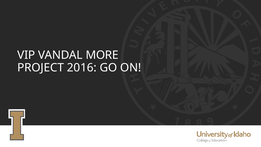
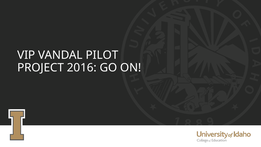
MORE: MORE -> PILOT
